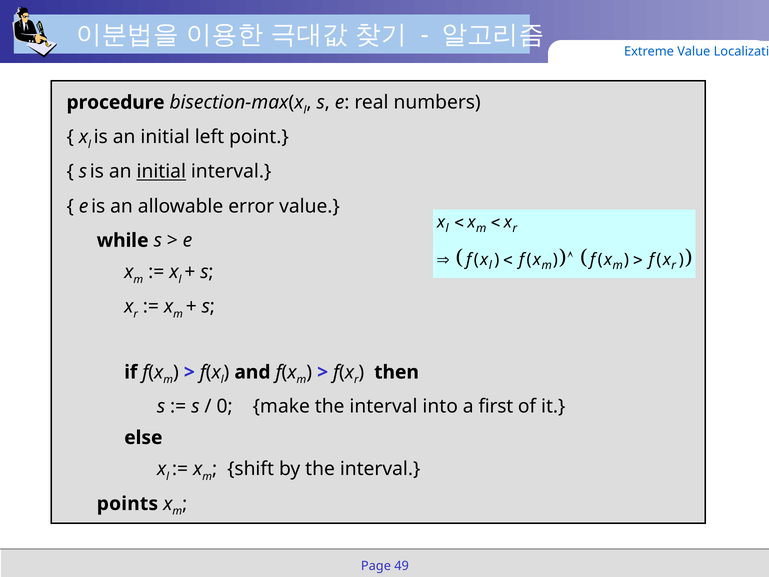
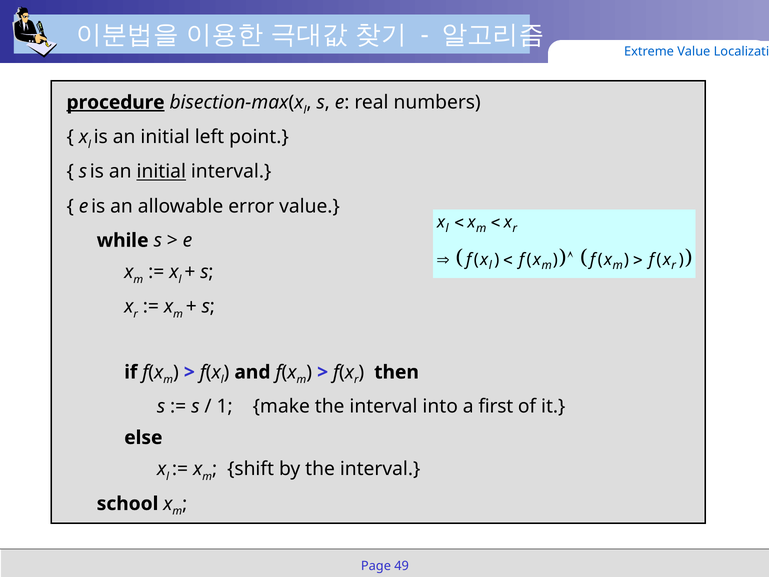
procedure underline: none -> present
0: 0 -> 1
points: points -> school
